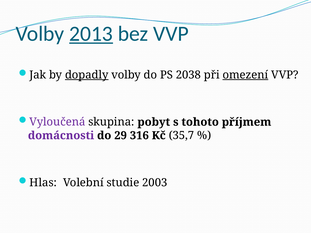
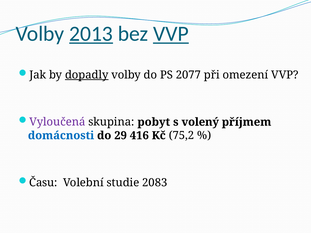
VVP at (171, 34) underline: none -> present
2038: 2038 -> 2077
omezení underline: present -> none
tohoto: tohoto -> volený
domácnosti colour: purple -> blue
316: 316 -> 416
35,7: 35,7 -> 75,2
Hlas: Hlas -> Času
2003: 2003 -> 2083
